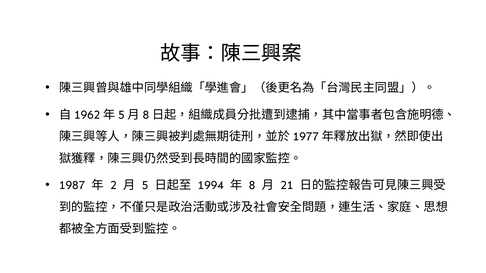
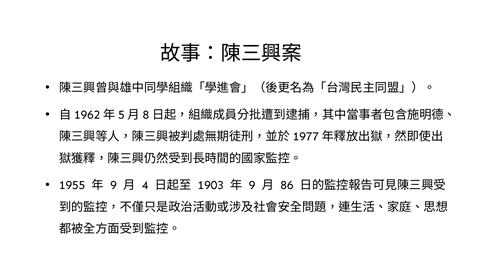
1987: 1987 -> 1955
2 at (113, 186): 2 -> 9
5: 5 -> 4
1994: 1994 -> 1903
8 at (252, 186): 8 -> 9
21: 21 -> 86
